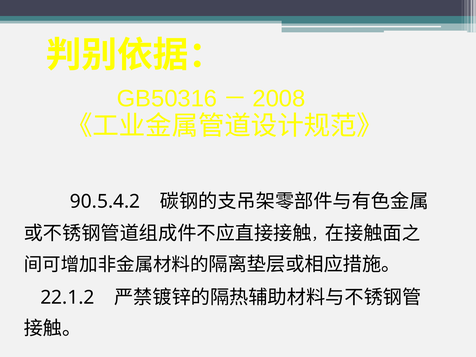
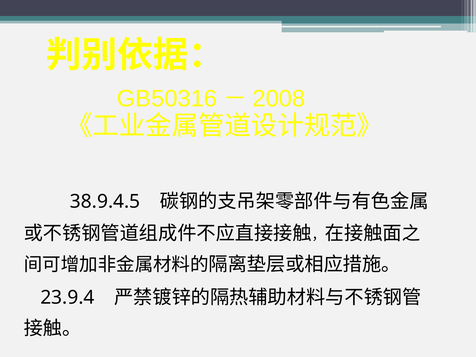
90.5.4.2: 90.5.4.2 -> 38.9.4.5
22.1.2: 22.1.2 -> 23.9.4
